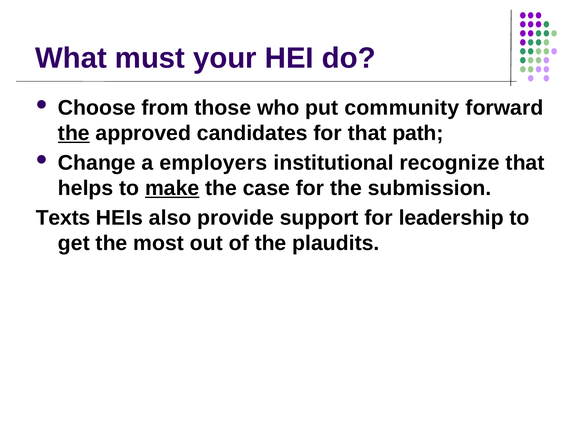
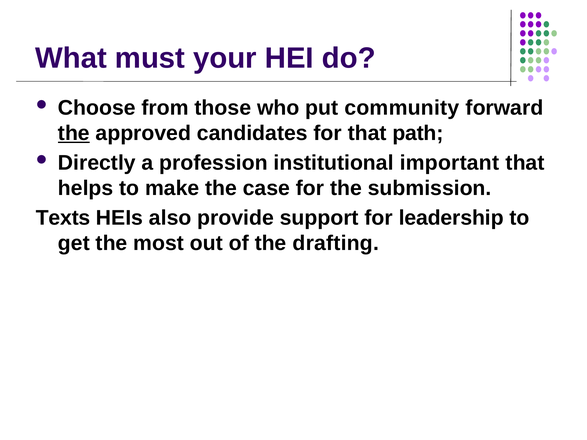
Change: Change -> Directly
employers: employers -> profession
recognize: recognize -> important
make underline: present -> none
plaudits: plaudits -> drafting
